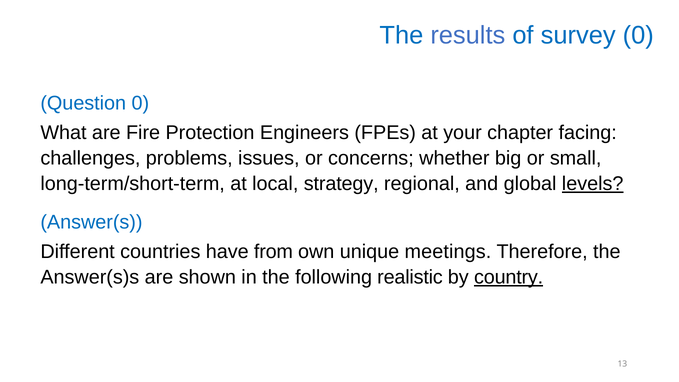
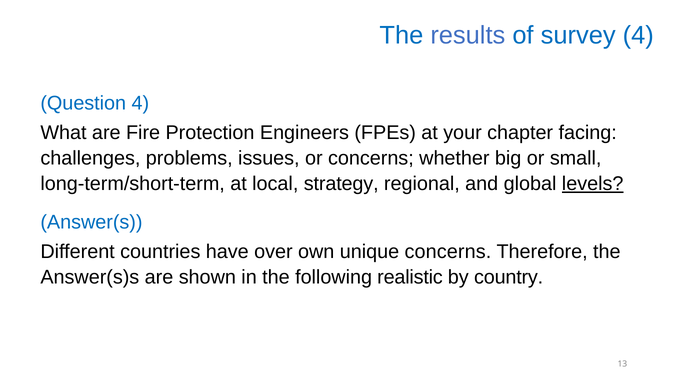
survey 0: 0 -> 4
Question 0: 0 -> 4
from: from -> over
unique meetings: meetings -> concerns
country underline: present -> none
